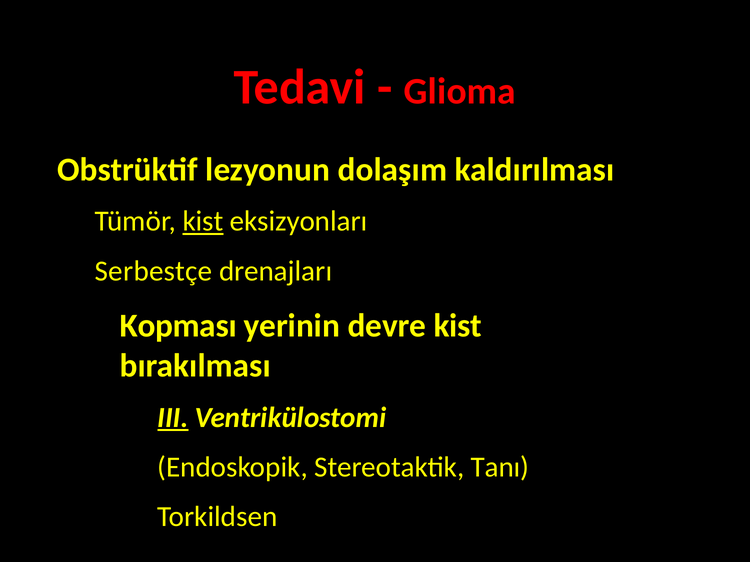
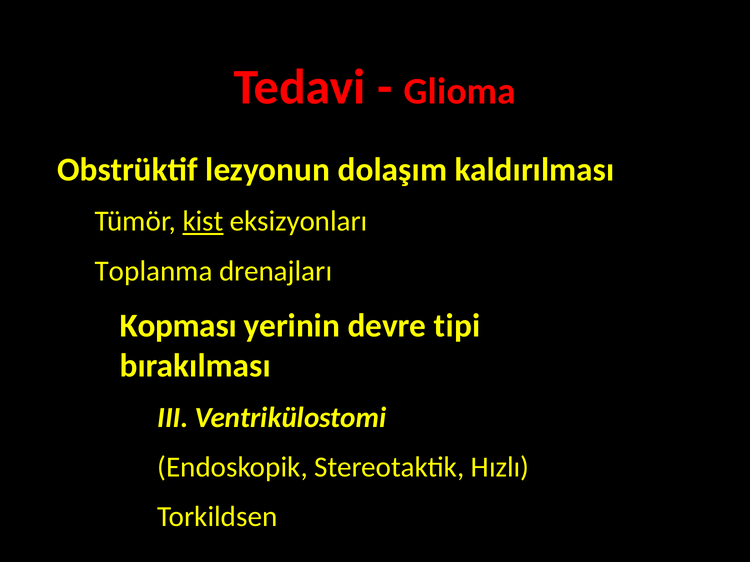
Serbestçe: Serbestçe -> Toplanma
devre kist: kist -> tipi
III underline: present -> none
Tanı: Tanı -> Hızlı
